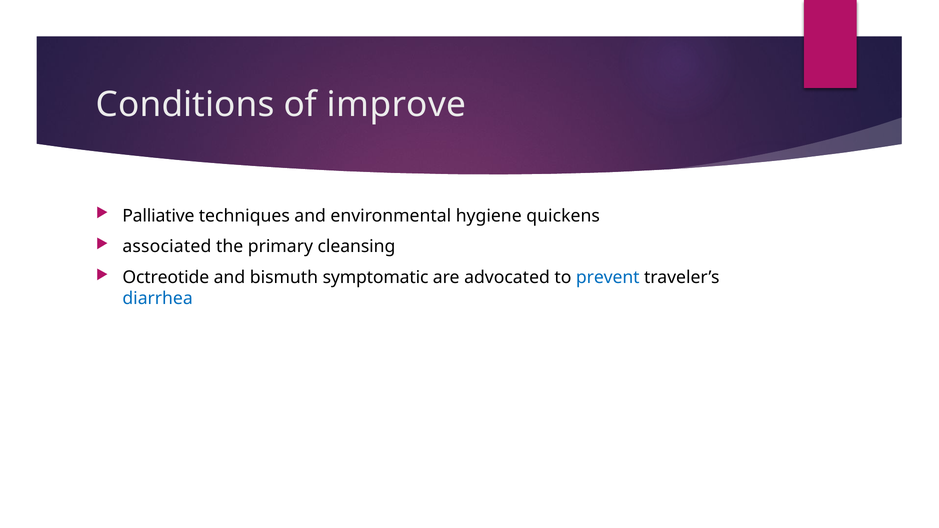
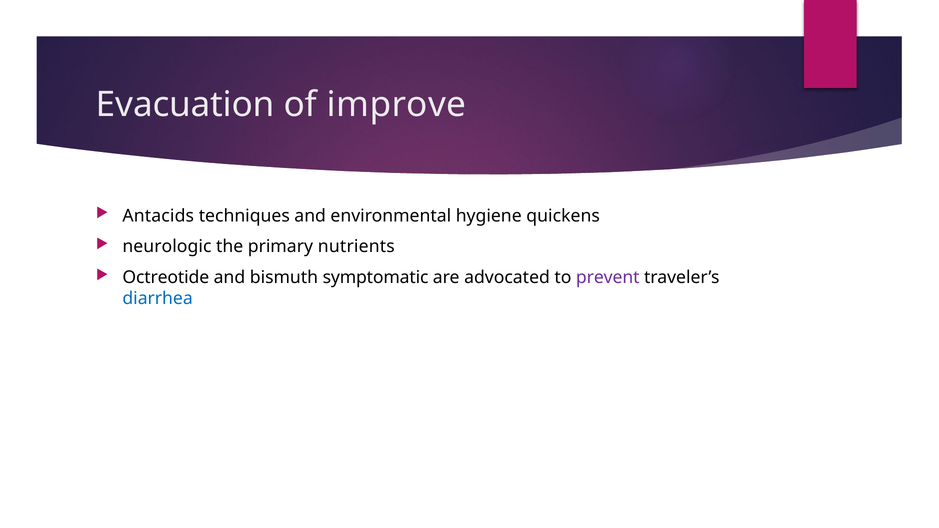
Conditions: Conditions -> Evacuation
Palliative: Palliative -> Antacids
associated: associated -> neurologic
cleansing: cleansing -> nutrients
prevent colour: blue -> purple
